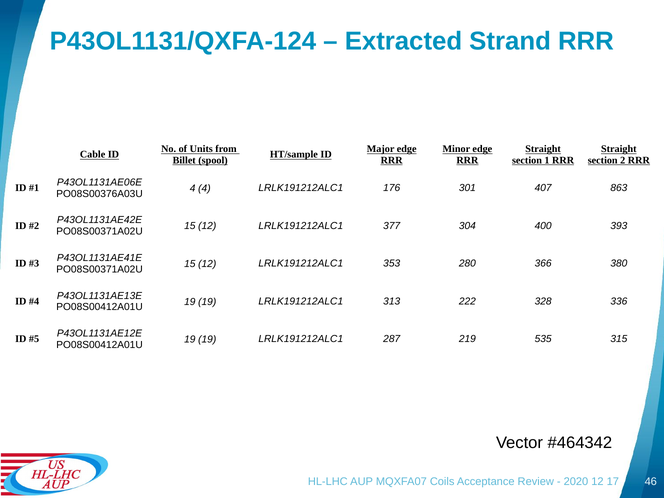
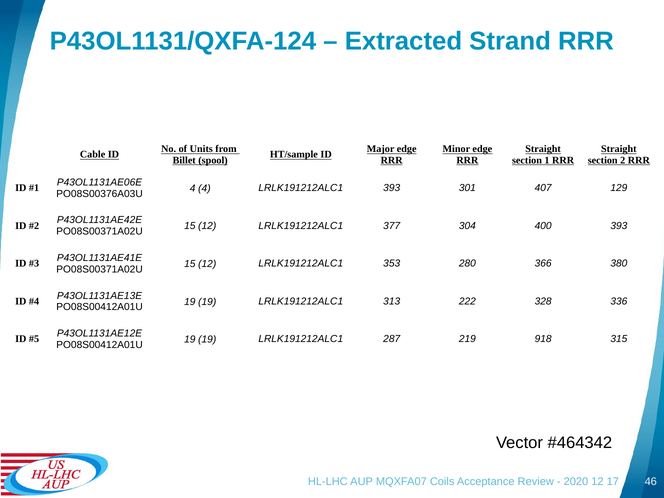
LRLK191212ALC1 176: 176 -> 393
863: 863 -> 129
535: 535 -> 918
